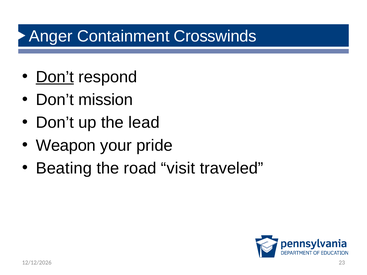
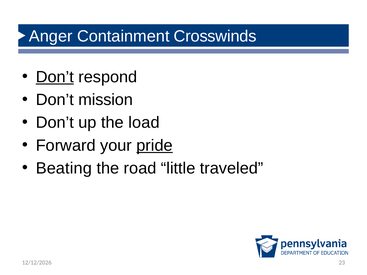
lead: lead -> load
Weapon: Weapon -> Forward
pride underline: none -> present
visit: visit -> little
